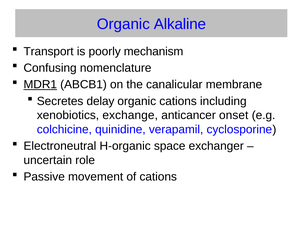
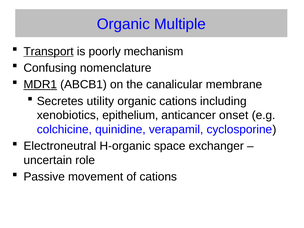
Alkaline: Alkaline -> Multiple
Transport underline: none -> present
delay: delay -> utility
exchange: exchange -> epithelium
